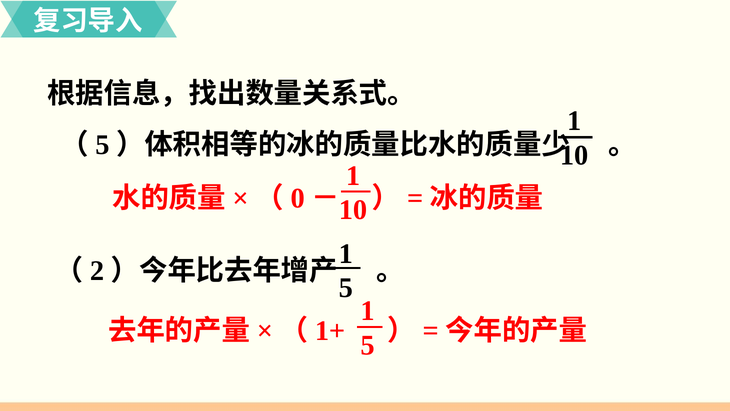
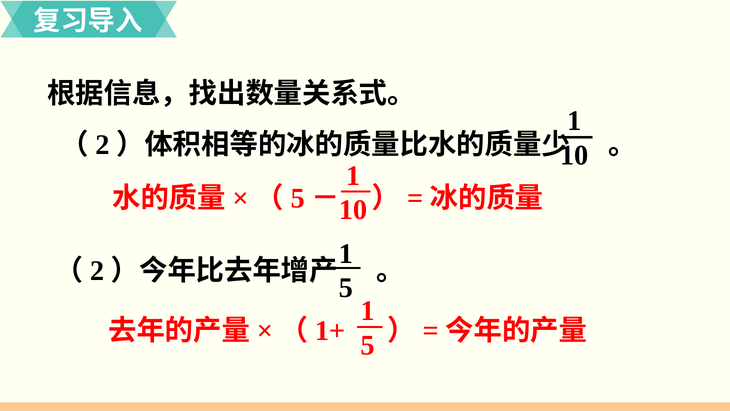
5 at (102, 145): 5 -> 2
0 at (298, 198): 0 -> 5
